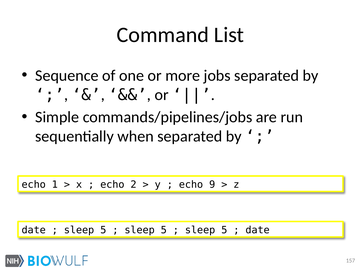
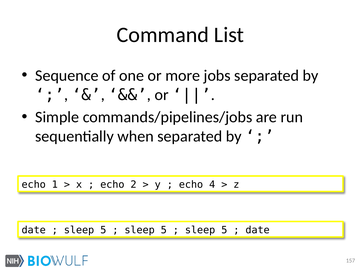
9: 9 -> 4
